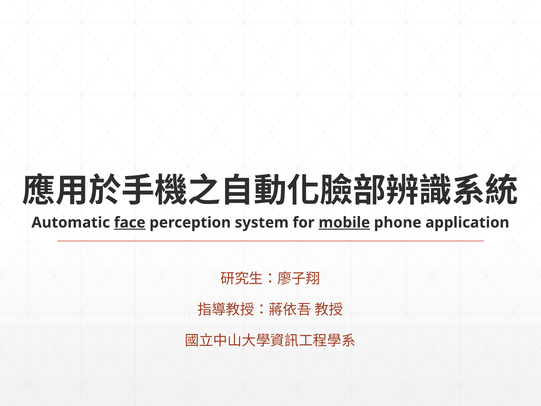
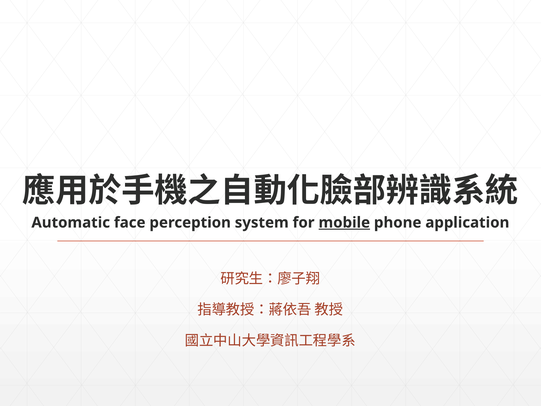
face underline: present -> none
